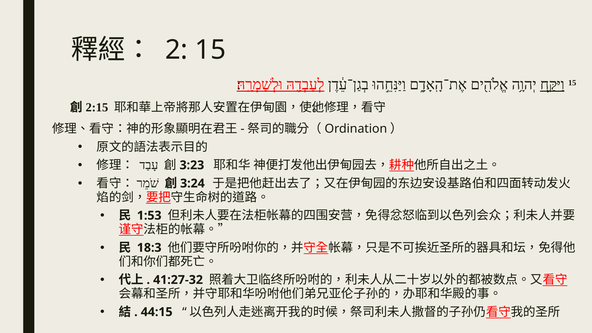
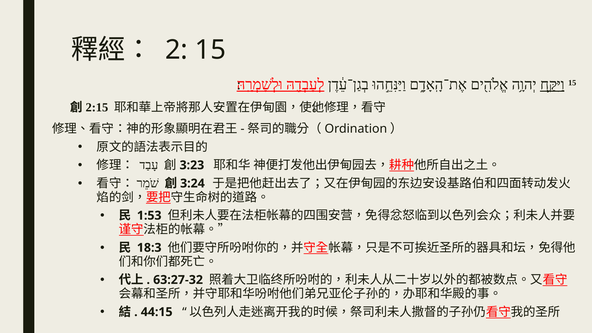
41:27-32: 41:27-32 -> 63:27-32
